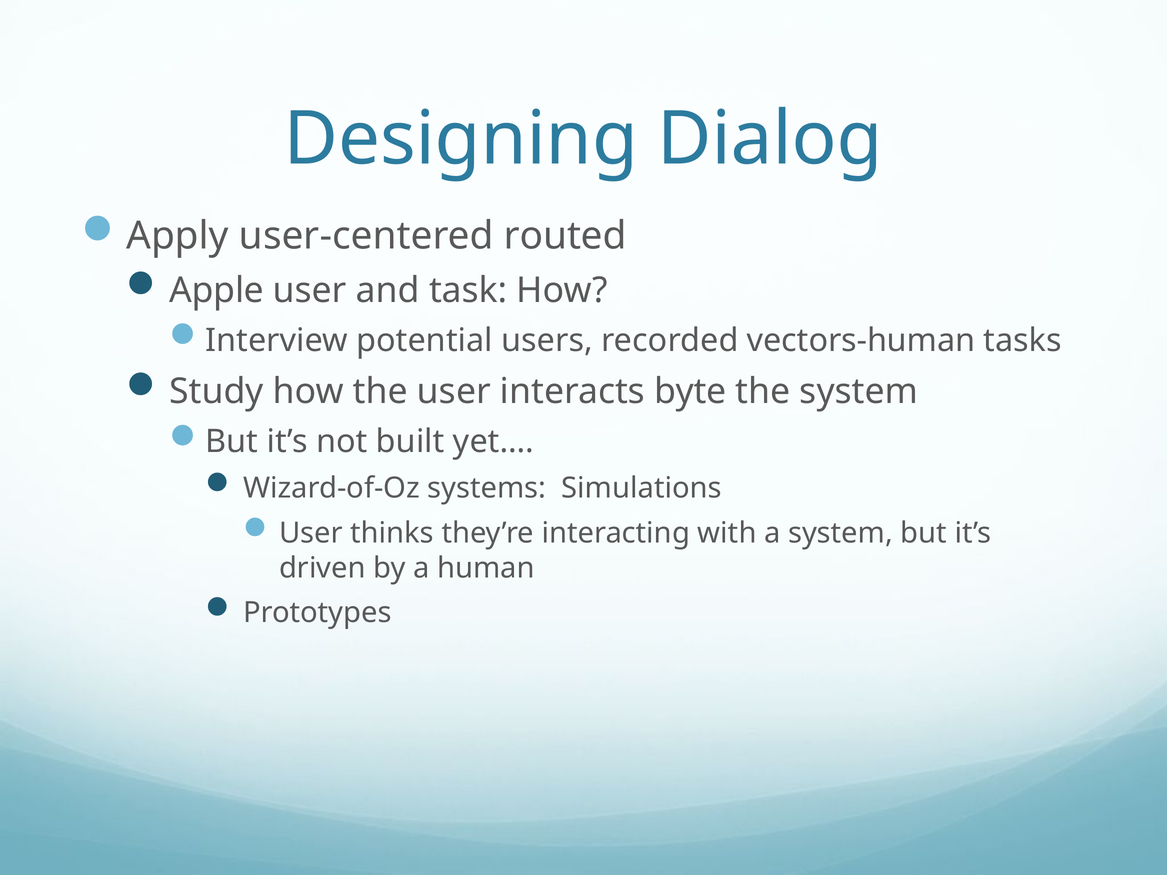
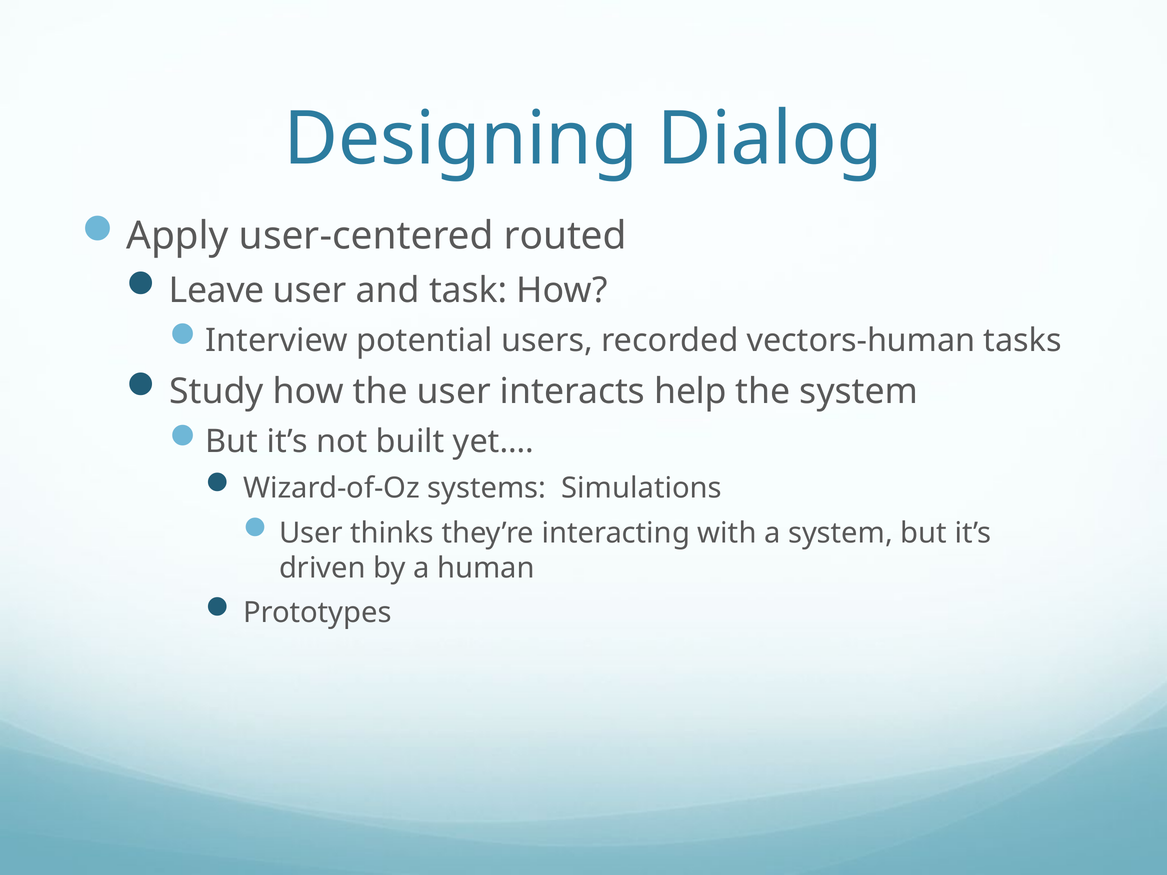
Apple: Apple -> Leave
byte: byte -> help
